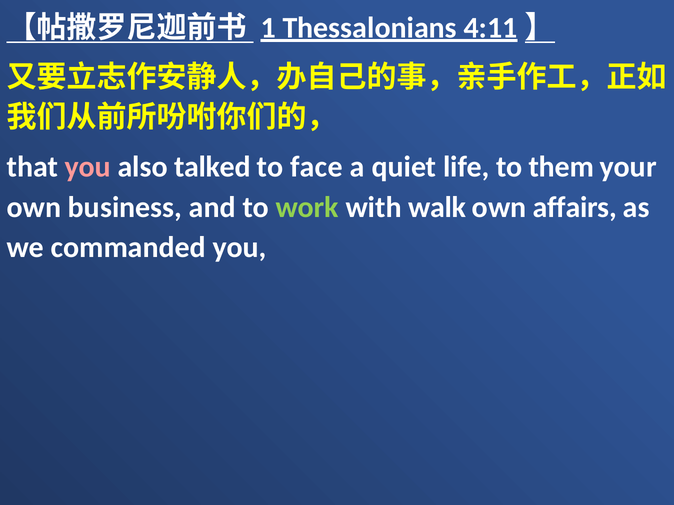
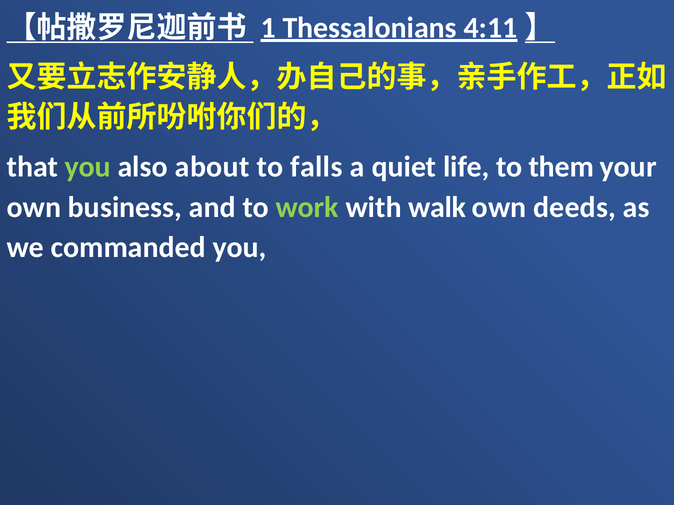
you at (88, 167) colour: pink -> light green
talked: talked -> about
face: face -> falls
affairs: affairs -> deeds
